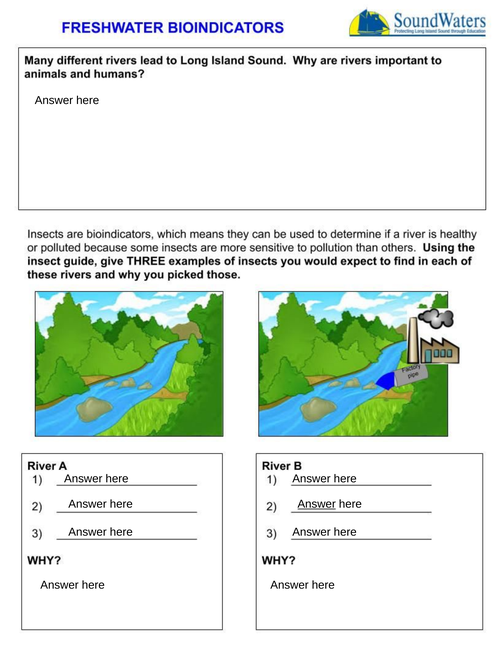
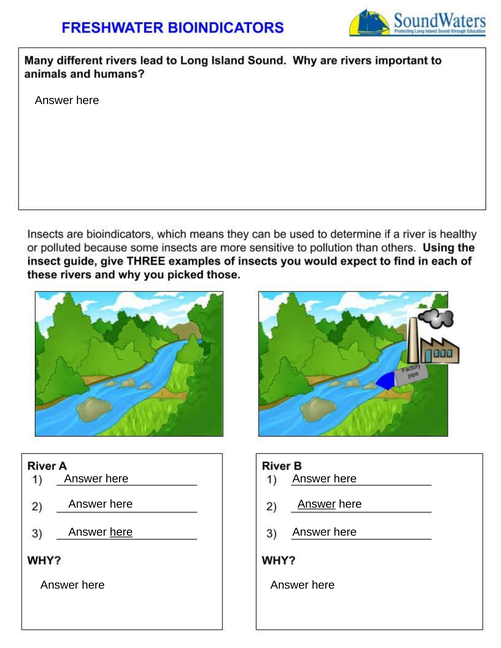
here at (121, 532) underline: none -> present
